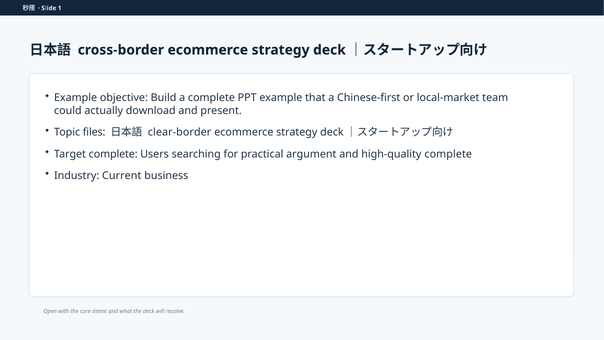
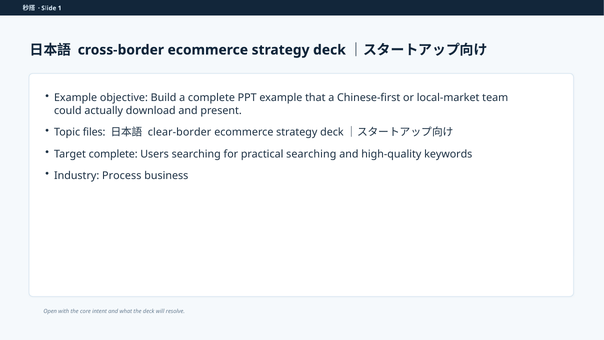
practical argument: argument -> searching
high-quality complete: complete -> keywords
Current: Current -> Process
